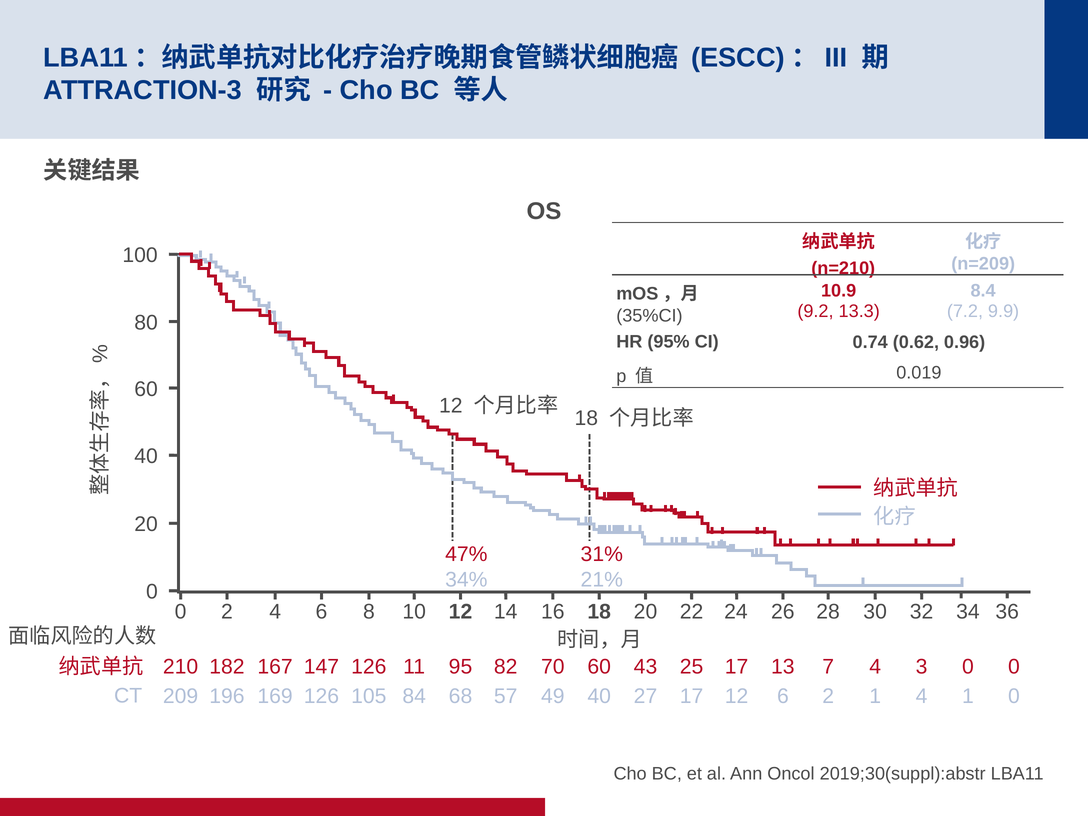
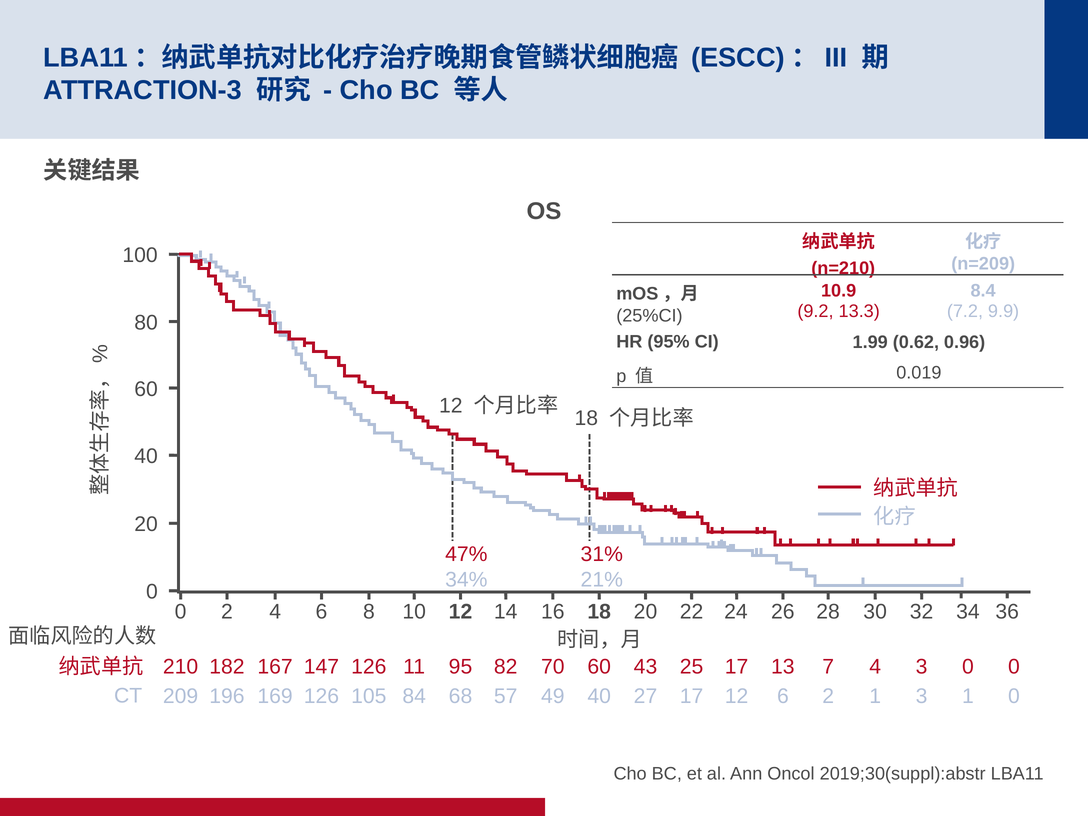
35%CI: 35%CI -> 25%CI
0.74: 0.74 -> 1.99
27 4: 4 -> 3
